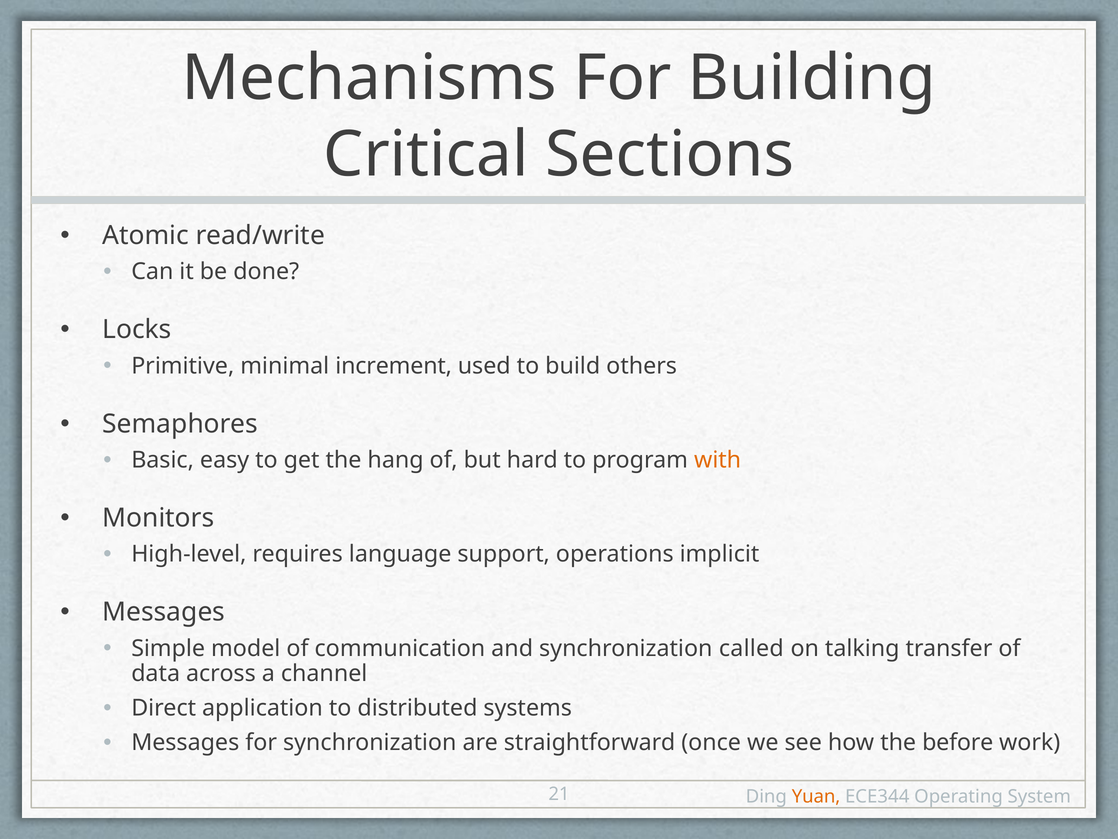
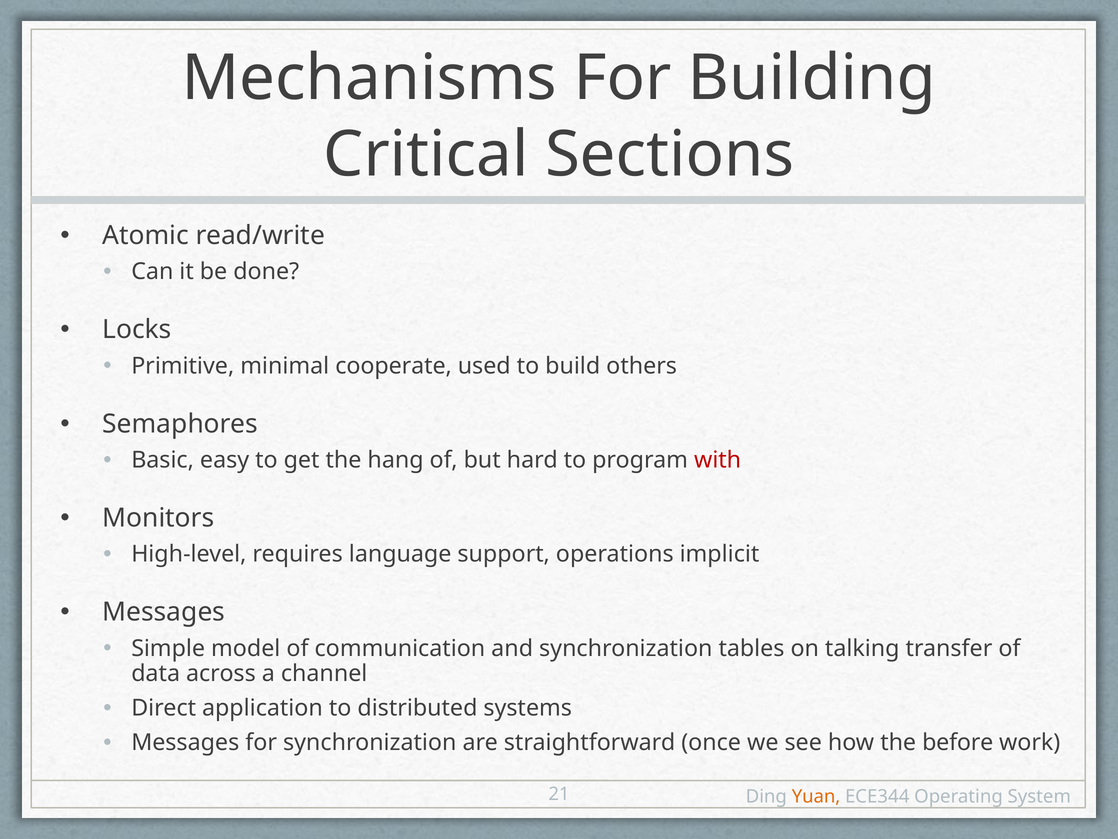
increment: increment -> cooperate
with colour: orange -> red
called: called -> tables
